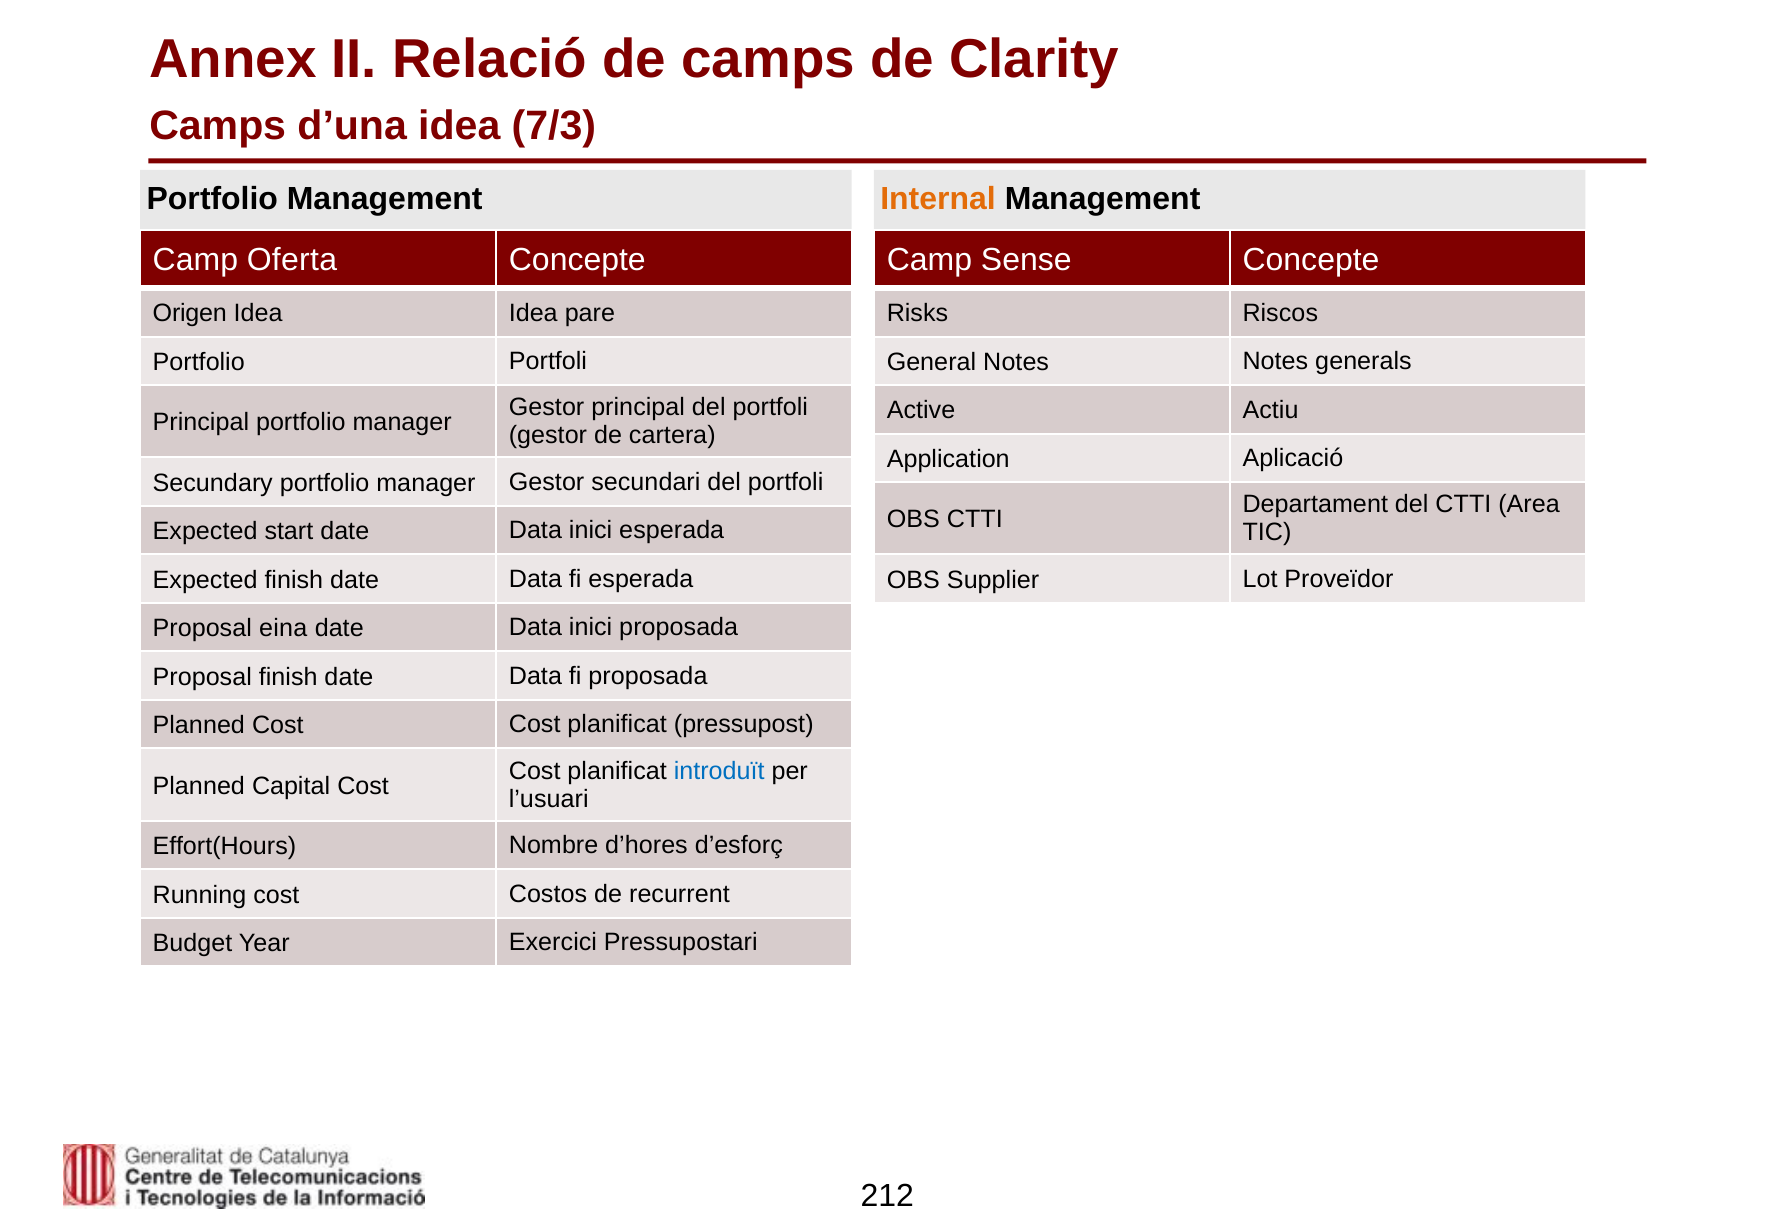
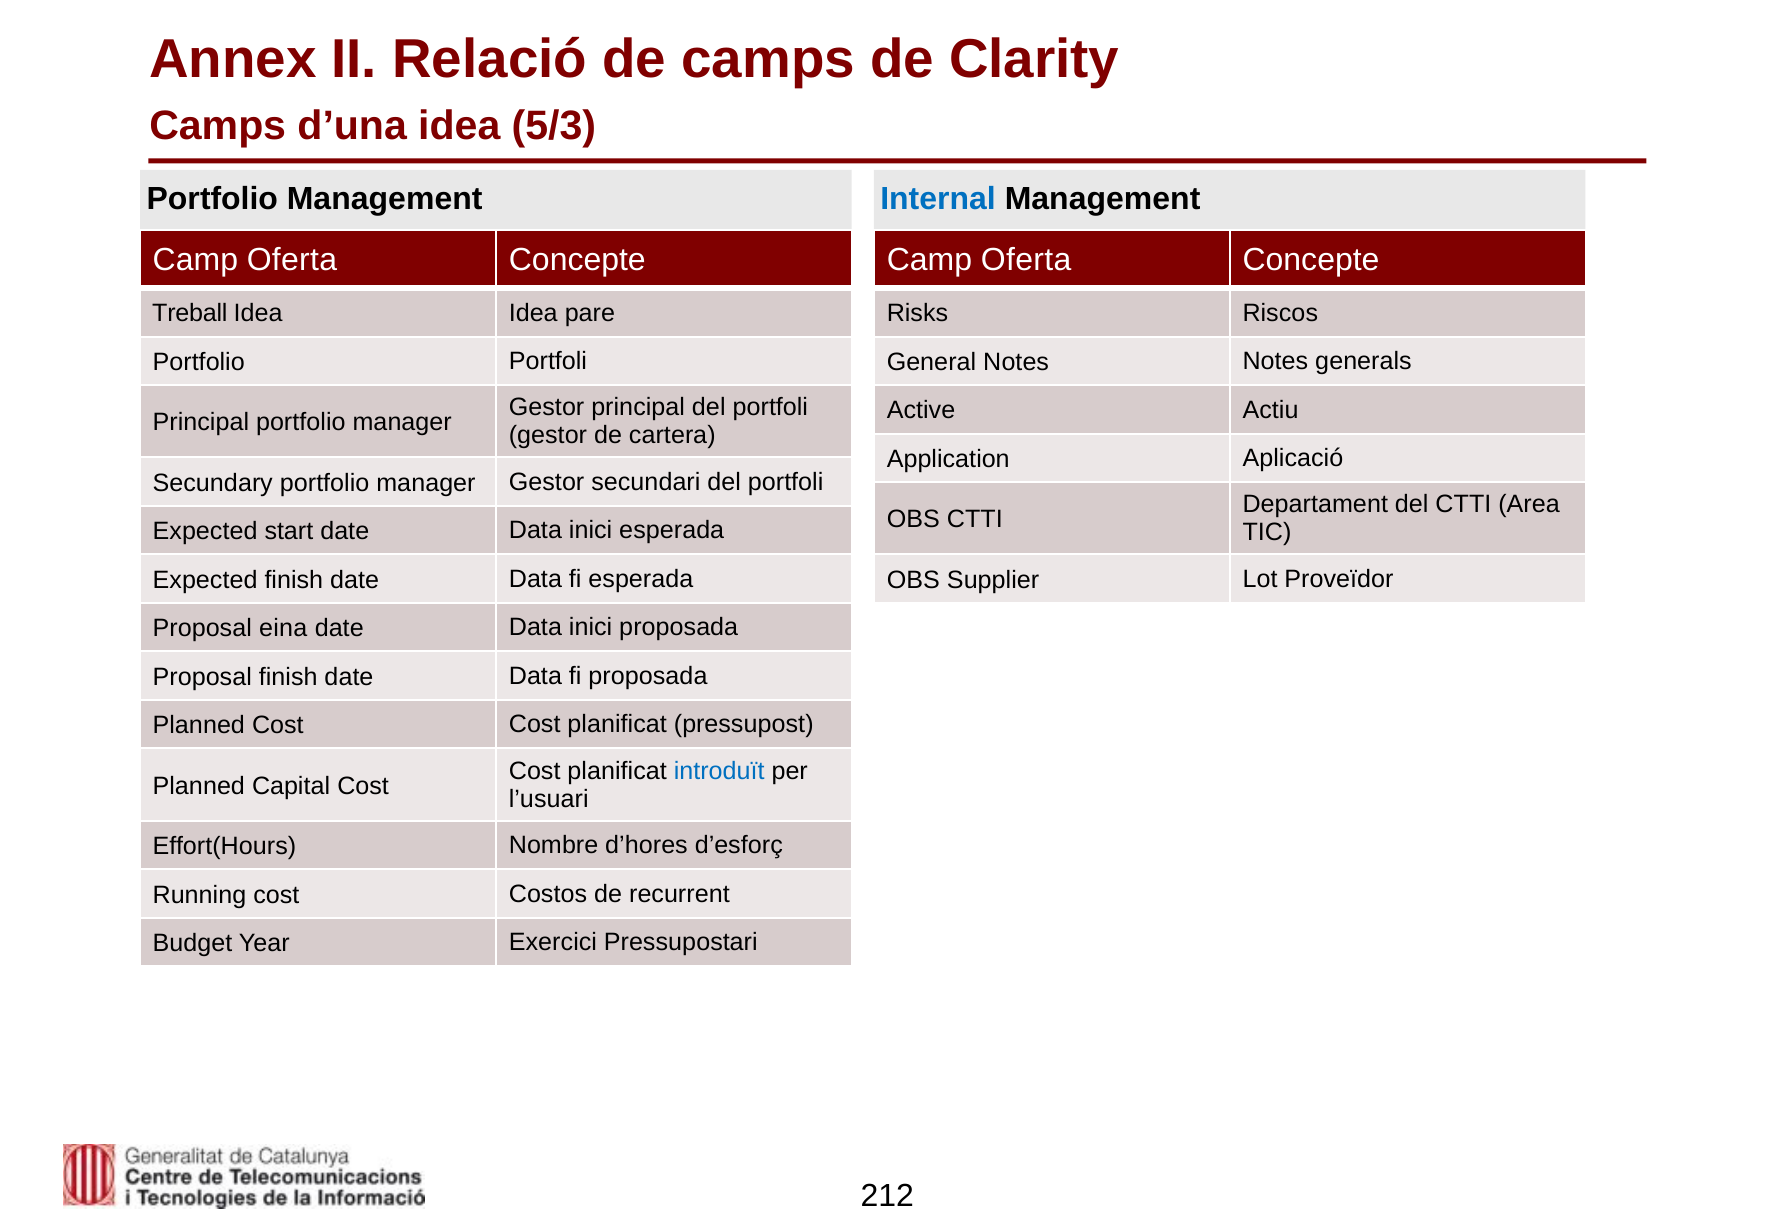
7/3: 7/3 -> 5/3
Internal colour: orange -> blue
Sense at (1026, 260): Sense -> Oferta
Origen: Origen -> Treball
